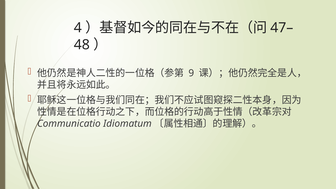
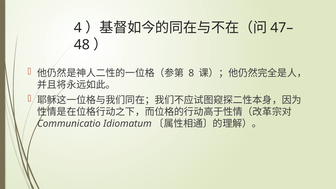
9: 9 -> 8
